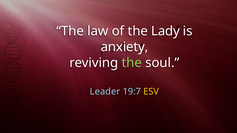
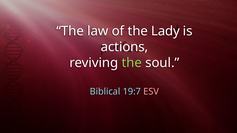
anxiety: anxiety -> actions
Leader: Leader -> Biblical
ESV colour: yellow -> pink
